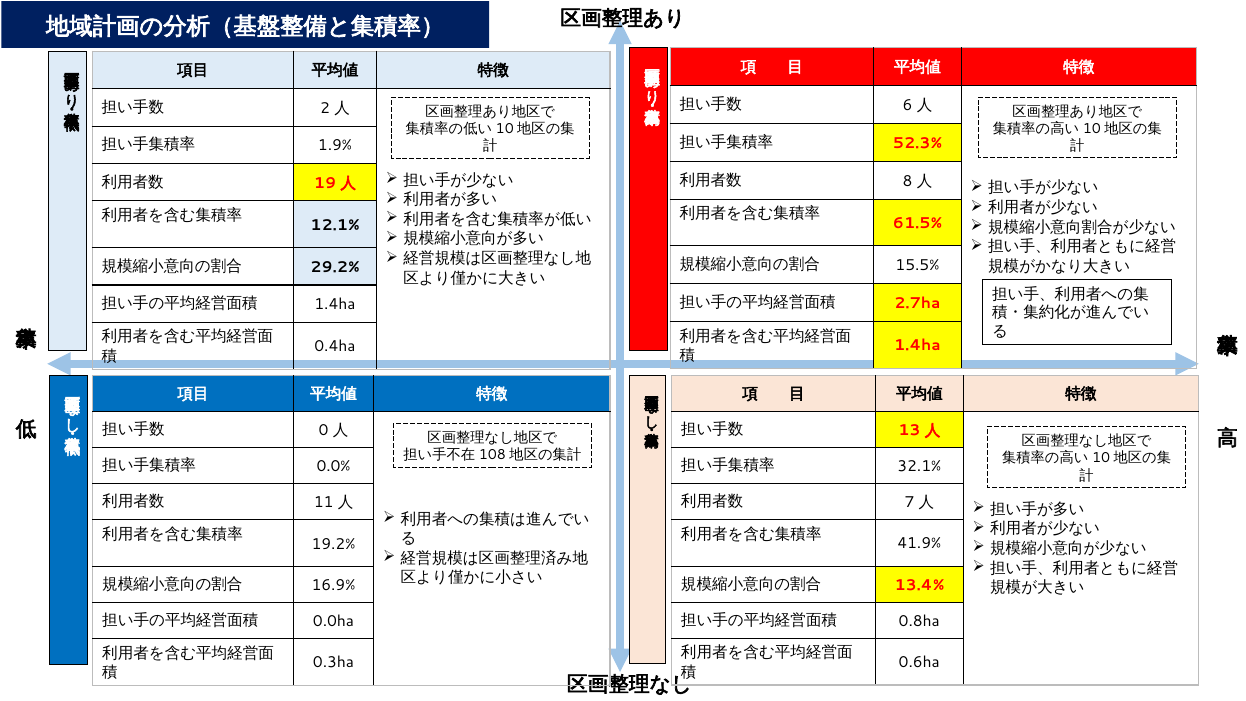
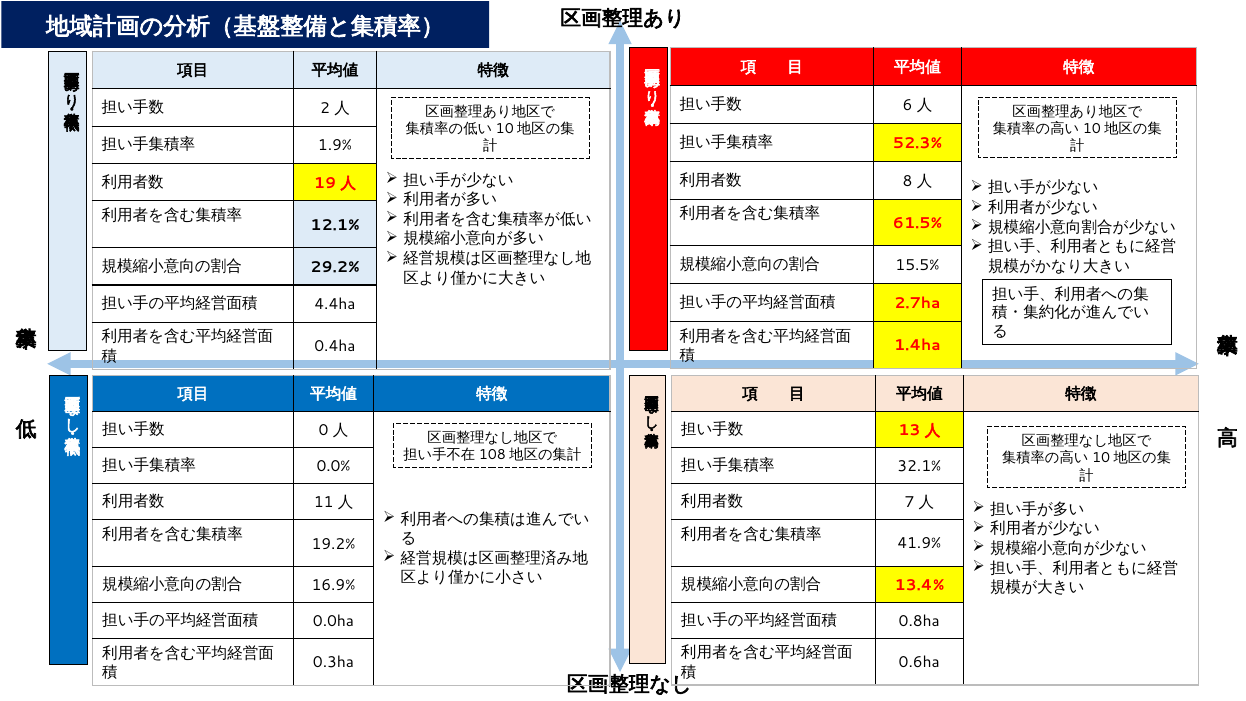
1.4ha at (335, 304): 1.4ha -> 4.4ha
